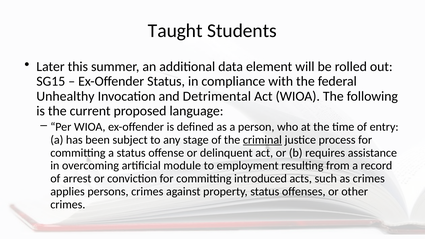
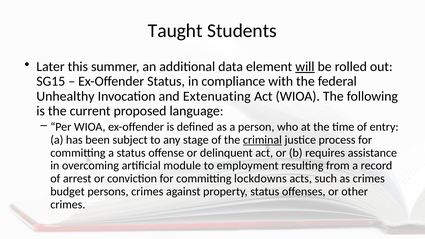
will underline: none -> present
Detrimental: Detrimental -> Extenuating
introduced: introduced -> lockdowns
applies: applies -> budget
